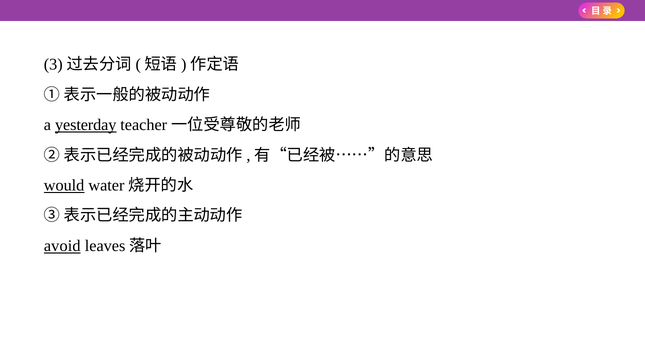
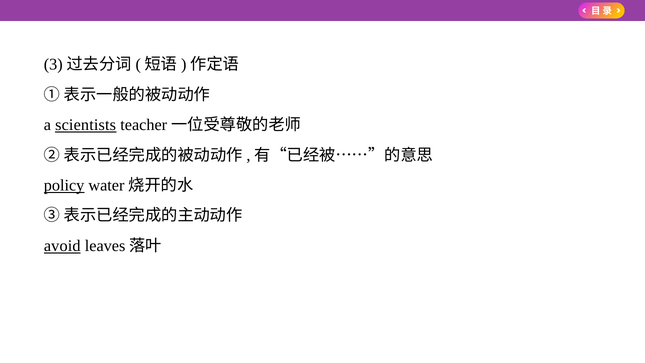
yesterday: yesterday -> scientists
would: would -> policy
